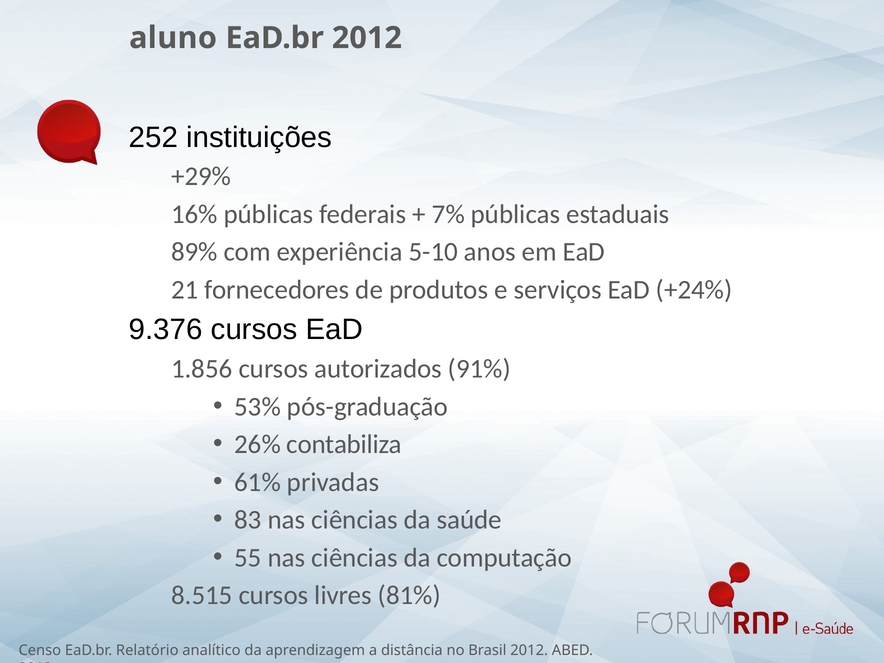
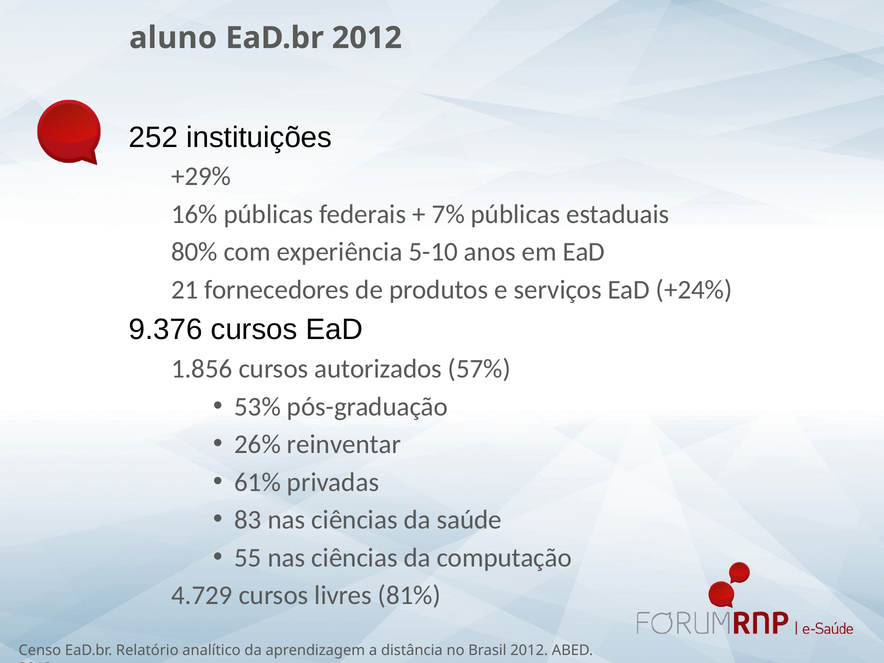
89%: 89% -> 80%
91%: 91% -> 57%
contabiliza: contabiliza -> reinventar
8.515: 8.515 -> 4.729
